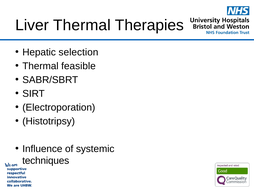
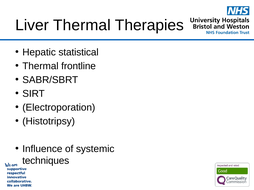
selection: selection -> statistical
feasible: feasible -> frontline
